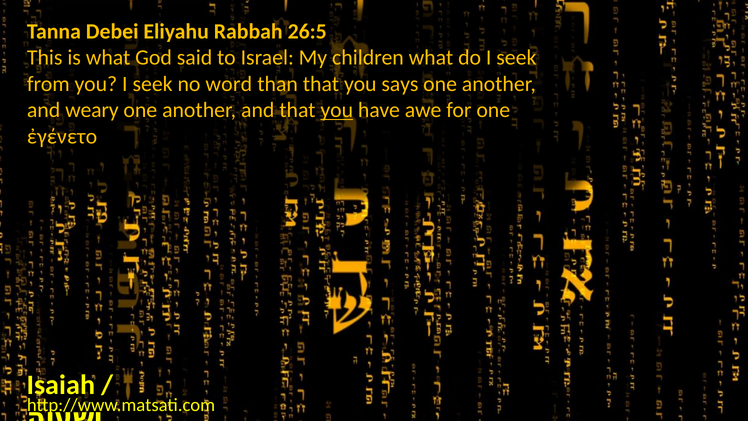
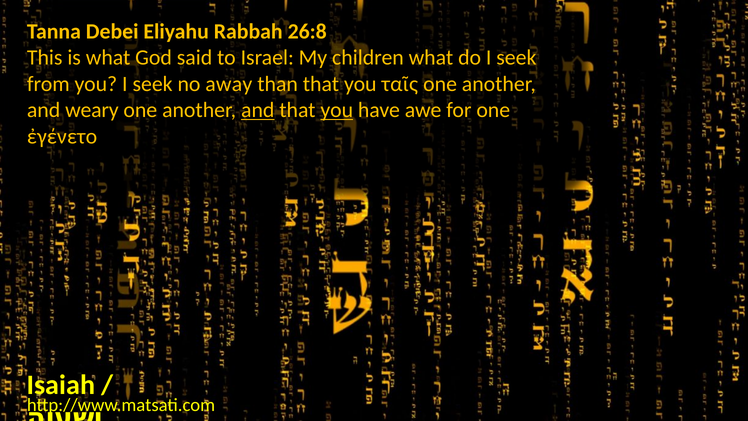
26:5: 26:5 -> 26:8
word: word -> away
says: says -> ταῖς
and at (258, 110) underline: none -> present
